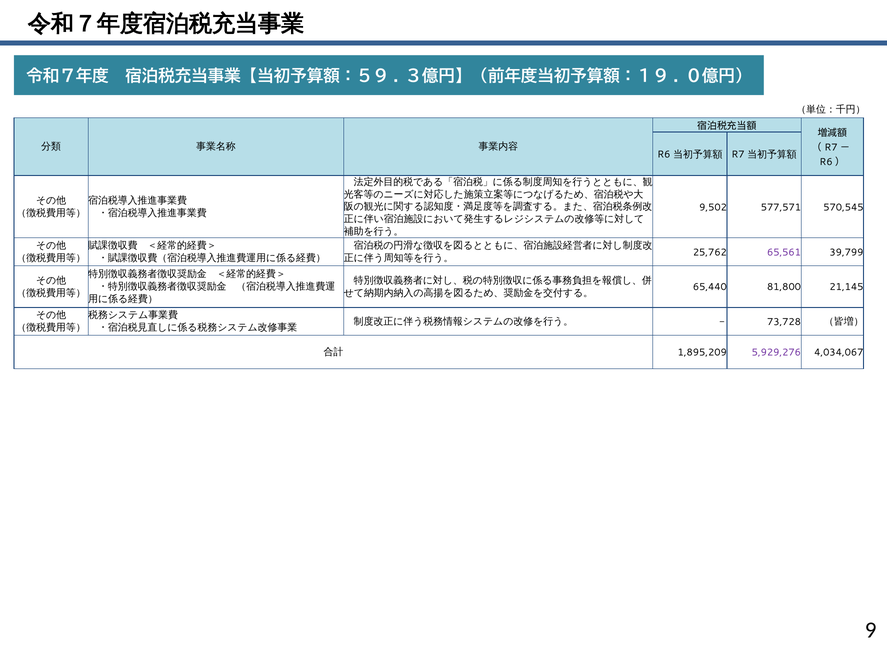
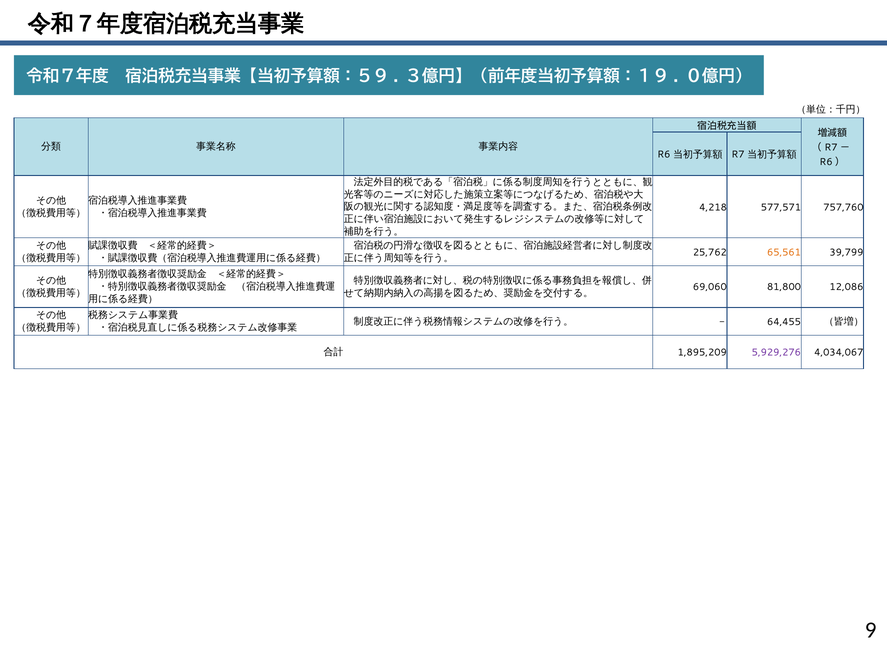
9,502: 9,502 -> 4,218
570,545: 570,545 -> 757,760
65,561 colour: purple -> orange
65,440: 65,440 -> 69,060
21,145: 21,145 -> 12,086
73,728: 73,728 -> 64,455
